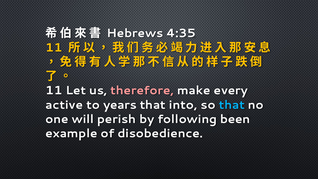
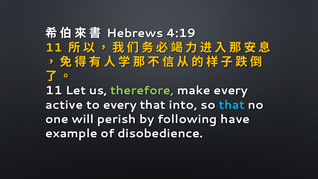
4:35: 4:35 -> 4:19
therefore colour: pink -> light green
to years: years -> every
been: been -> have
